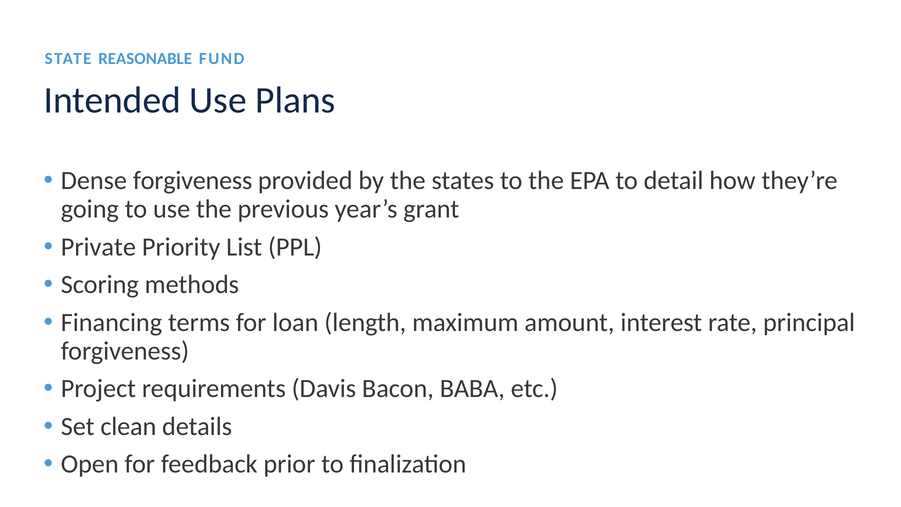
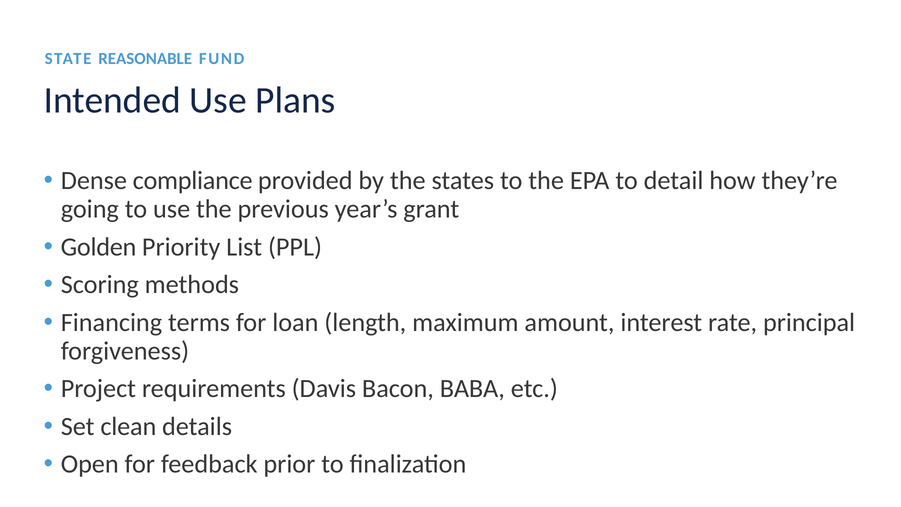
Dense forgiveness: forgiveness -> compliance
Private: Private -> Golden
